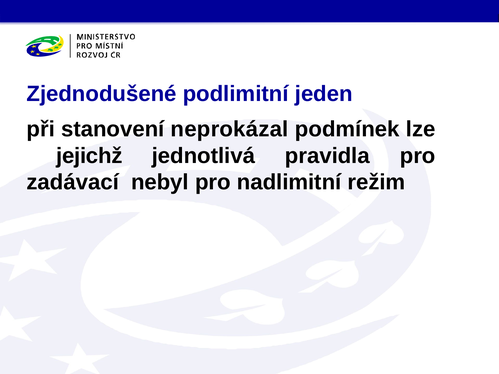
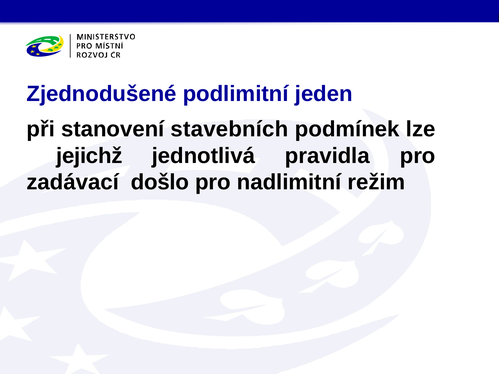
neprokázal: neprokázal -> stavebních
nebyl: nebyl -> došlo
